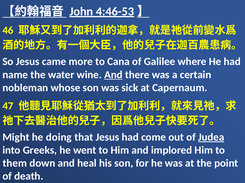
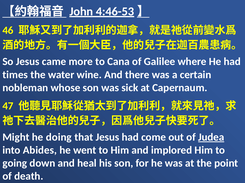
name: name -> times
And at (113, 75) underline: present -> none
Greeks: Greeks -> Abides
them: them -> going
